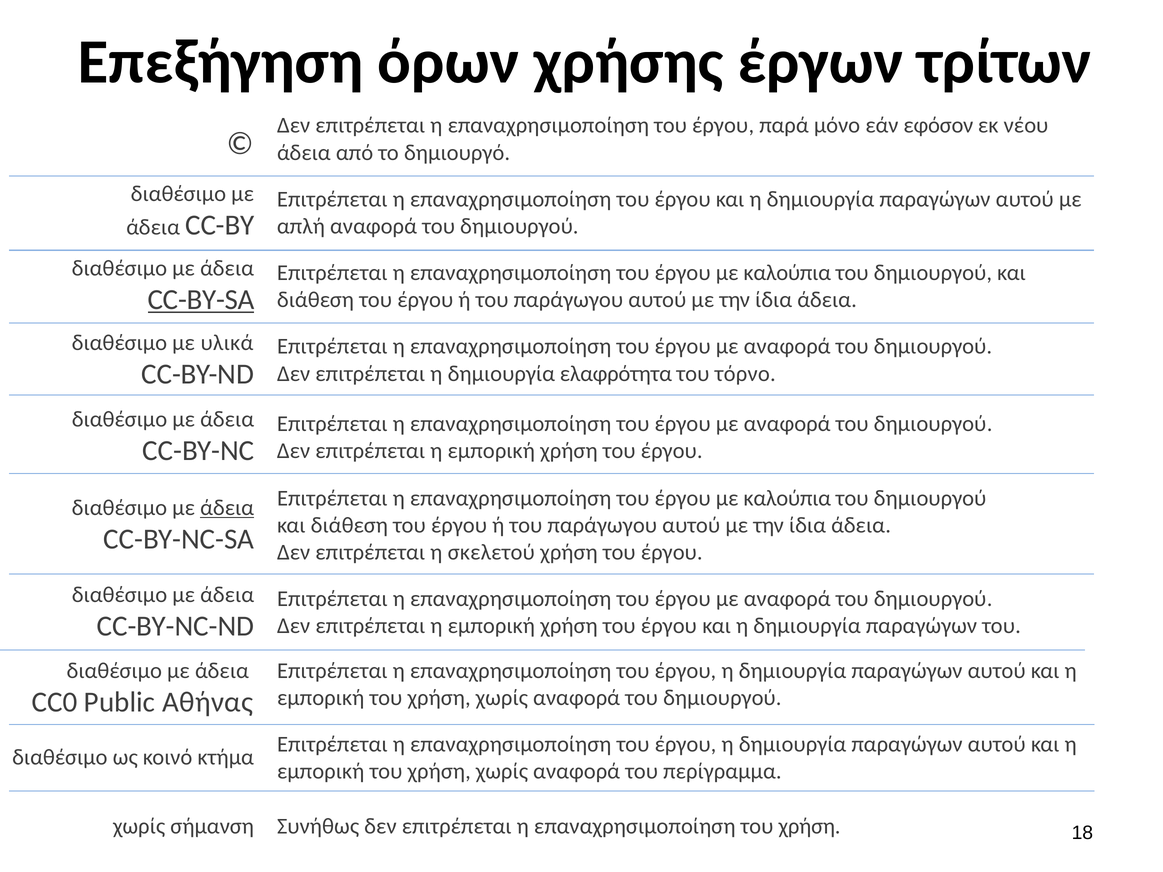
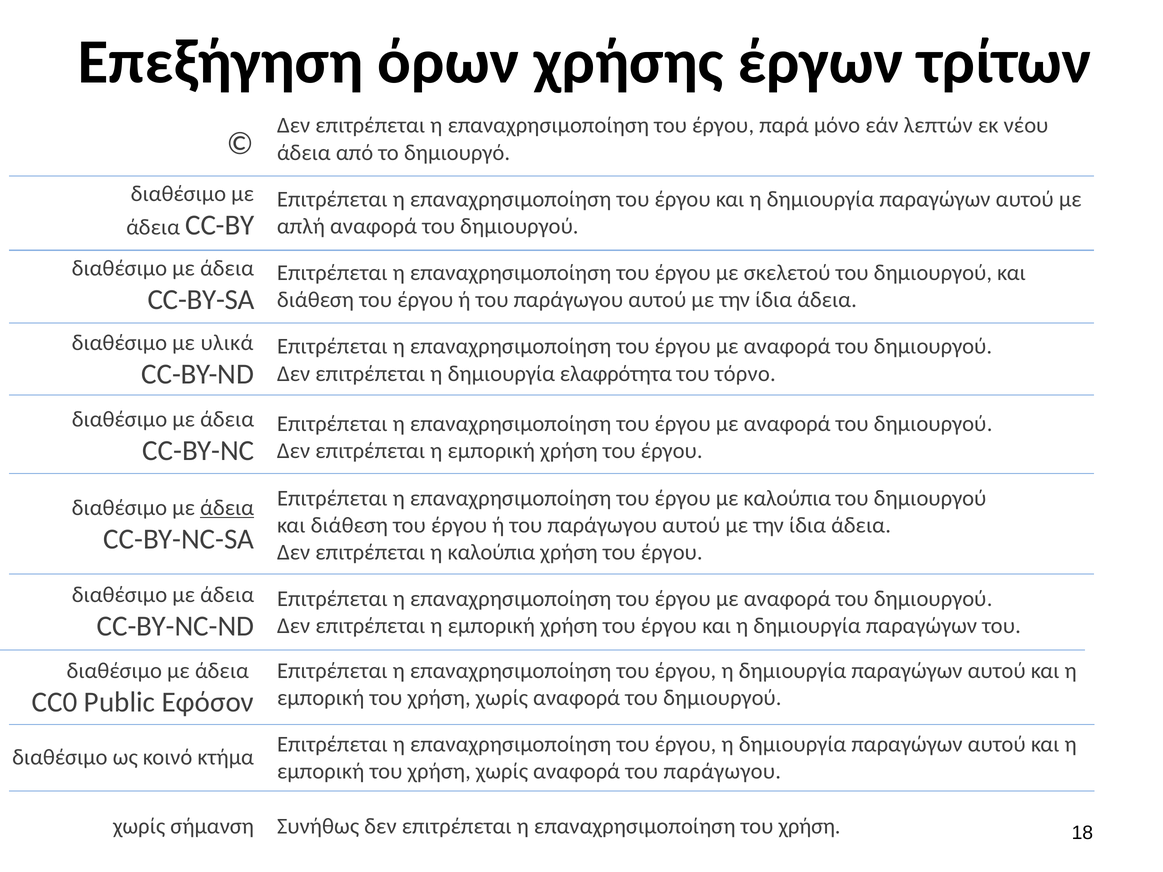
εφόσον: εφόσον -> λεπτών
καλούπια at (787, 273): καλούπια -> σκελετού
CC-BY-SA underline: present -> none
η σκελετού: σκελετού -> καλούπια
Αθήνας: Αθήνας -> Εφόσον
αναφορά του περίγραμμα: περίγραμμα -> παράγωγου
